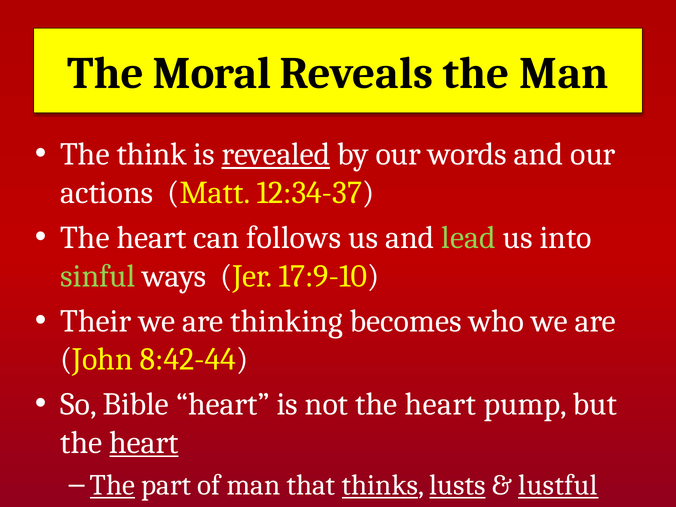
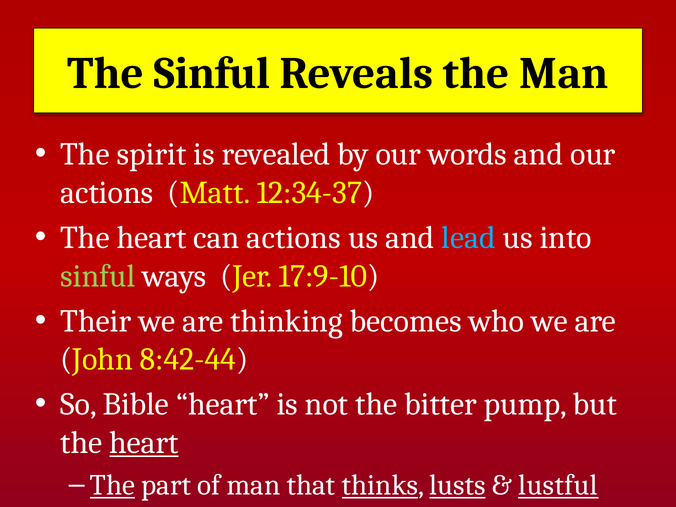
The Moral: Moral -> Sinful
think: think -> spirit
revealed underline: present -> none
can follows: follows -> actions
lead colour: light green -> light blue
not the heart: heart -> bitter
